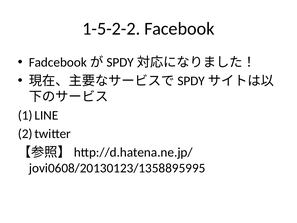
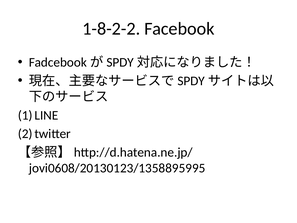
1-5-2-2: 1-5-2-2 -> 1-8-2-2
